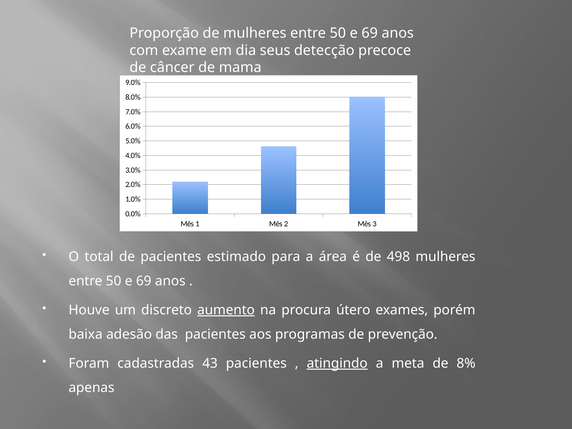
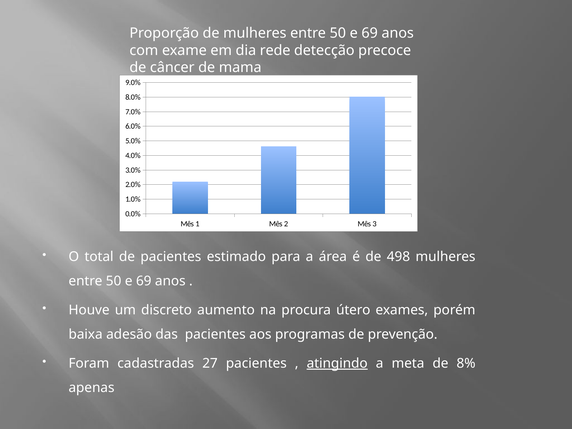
seus: seus -> rede
aumento underline: present -> none
43: 43 -> 27
